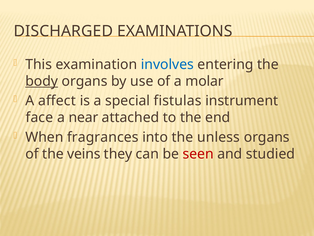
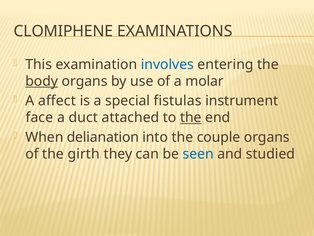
DISCHARGED: DISCHARGED -> CLOMIPHENE
near: near -> duct
the at (191, 117) underline: none -> present
fragrances: fragrances -> delianation
unless: unless -> couple
veins: veins -> girth
seen colour: red -> blue
